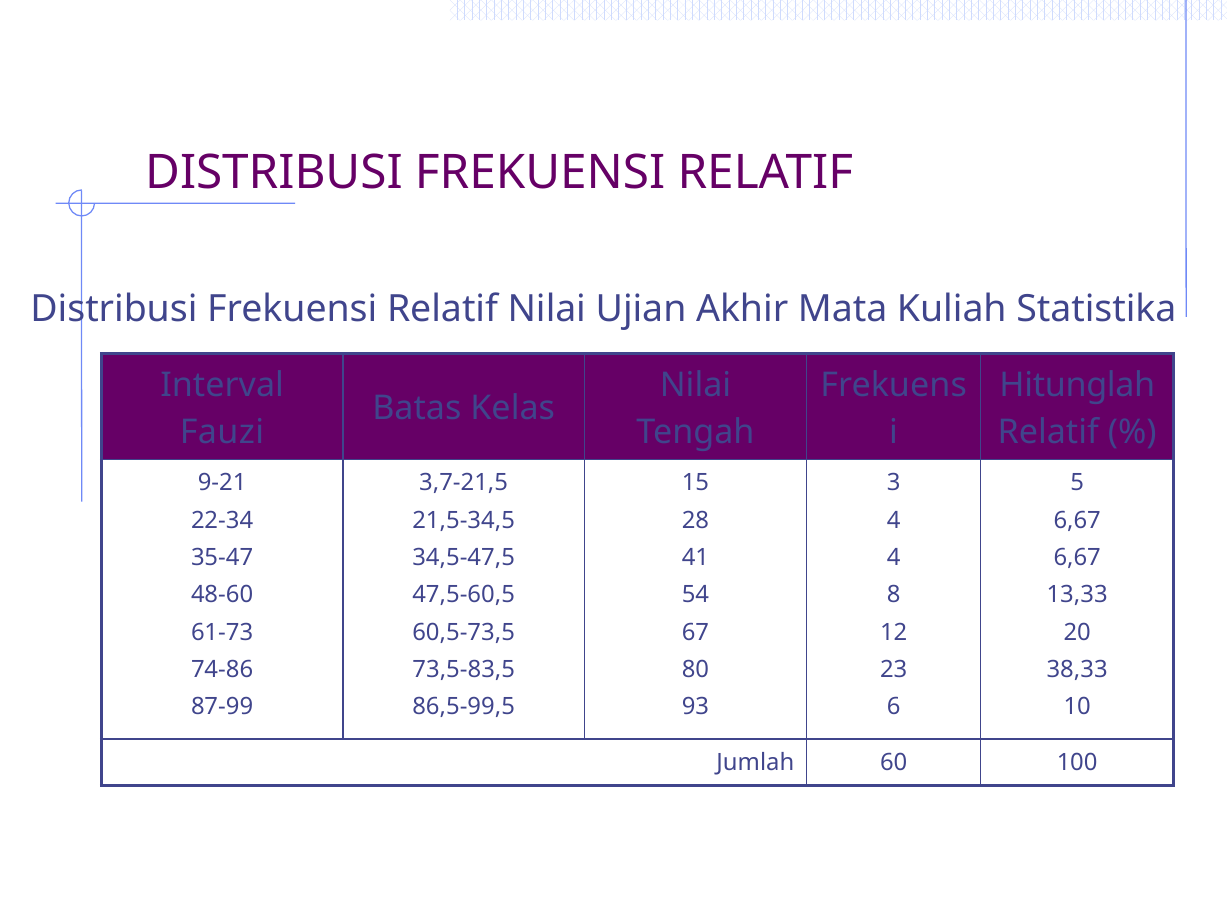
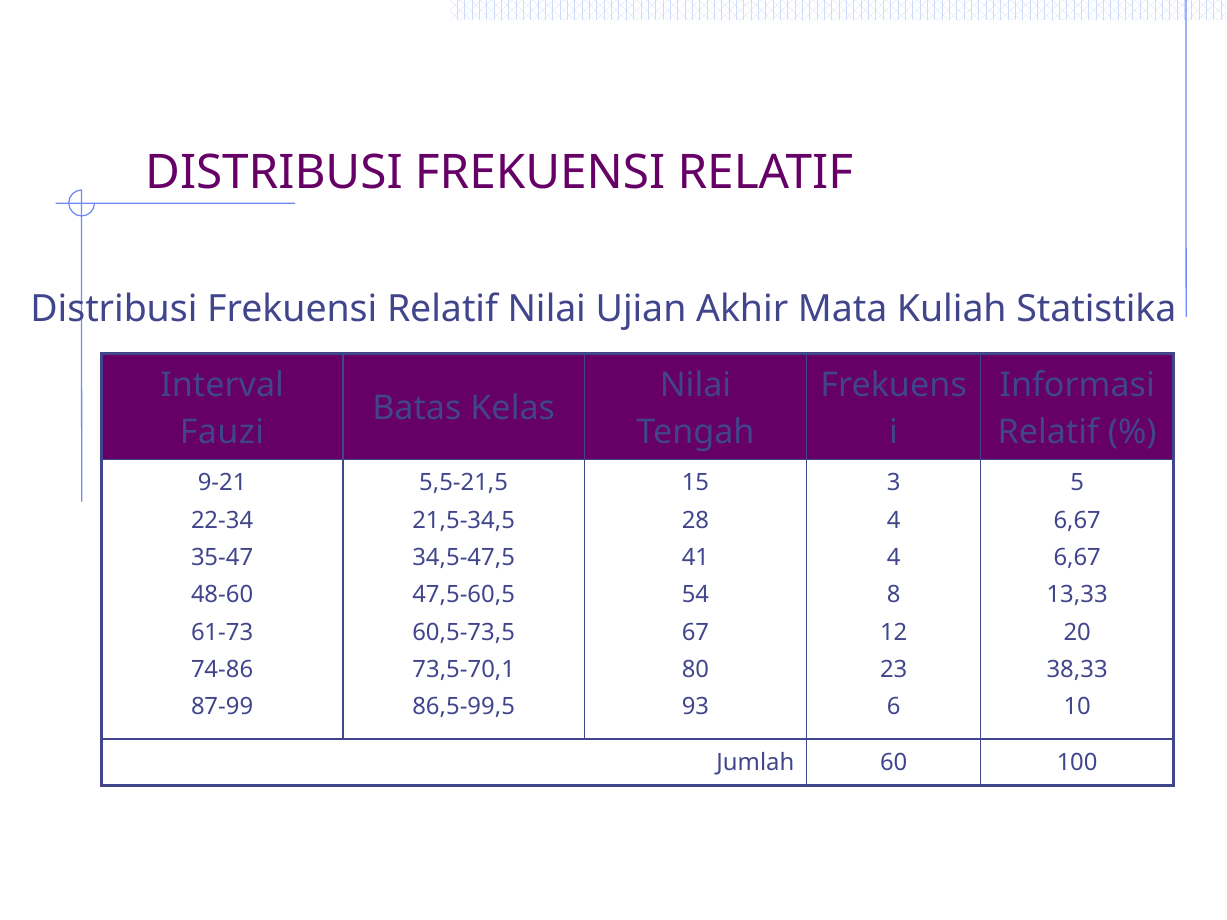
Hitunglah: Hitunglah -> Informasi
3,7-21,5: 3,7-21,5 -> 5,5-21,5
73,5-83,5: 73,5-83,5 -> 73,5-70,1
